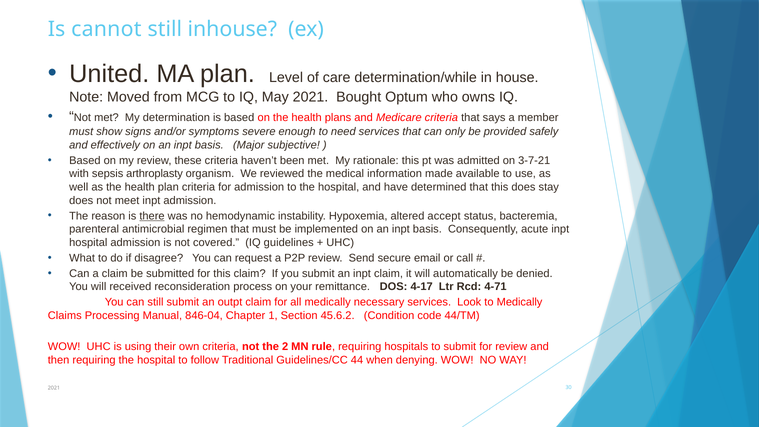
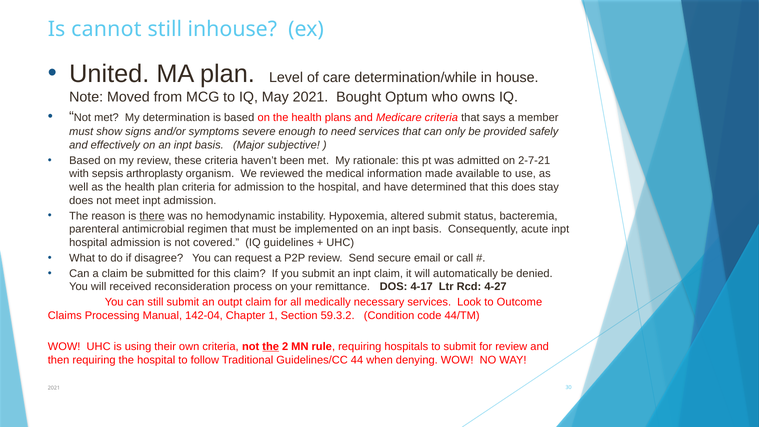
3-7-21: 3-7-21 -> 2-7-21
altered accept: accept -> submit
4-71: 4-71 -> 4-27
to Medically: Medically -> Outcome
846-04: 846-04 -> 142-04
45.6.2: 45.6.2 -> 59.3.2
the at (271, 347) underline: none -> present
